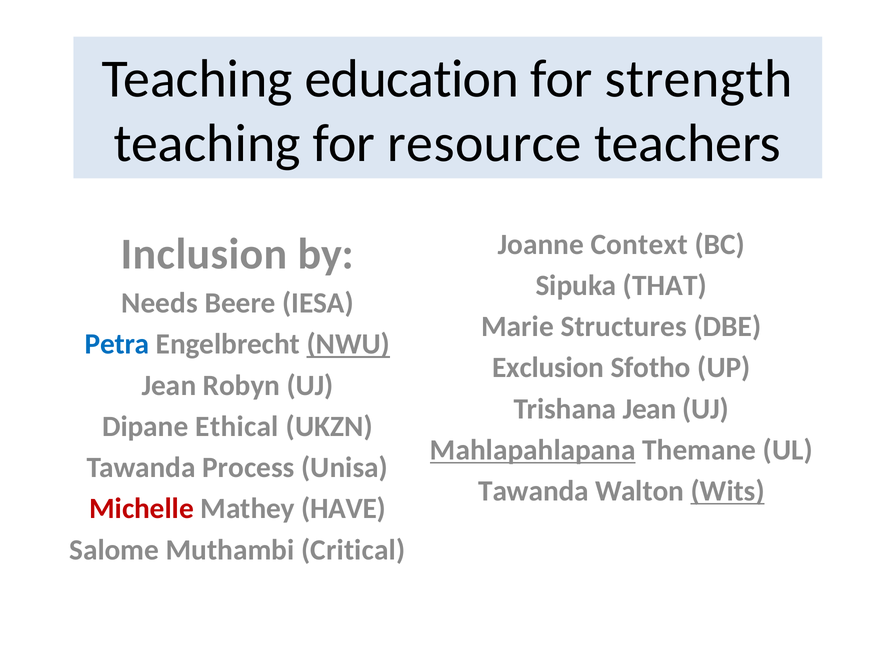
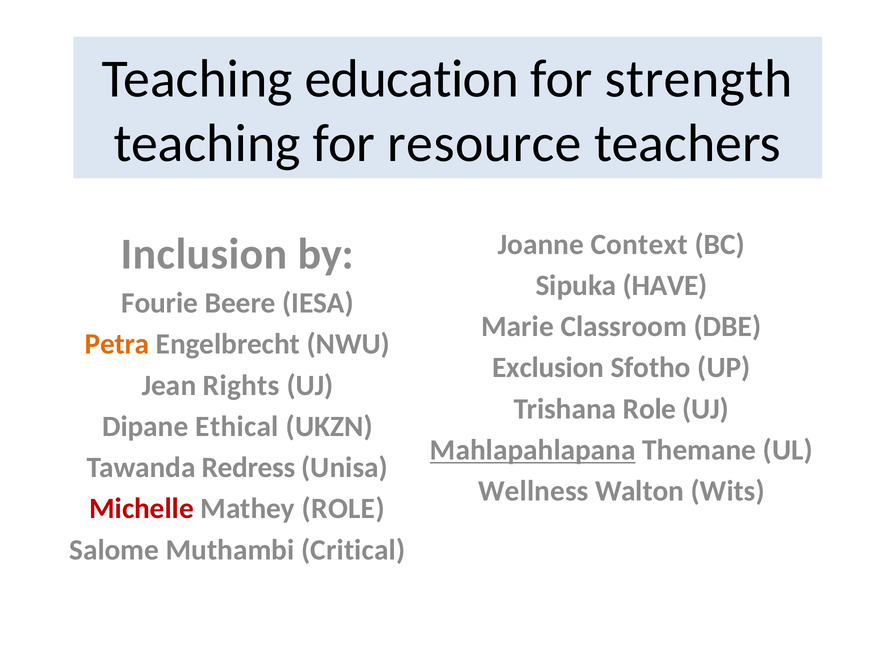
THAT: THAT -> HAVE
Needs: Needs -> Fourie
Structures: Structures -> Classroom
Petra colour: blue -> orange
NWU underline: present -> none
Robyn: Robyn -> Rights
Trishana Jean: Jean -> Role
Process: Process -> Redress
Tawanda at (533, 491): Tawanda -> Wellness
Wits underline: present -> none
Mathey HAVE: HAVE -> ROLE
